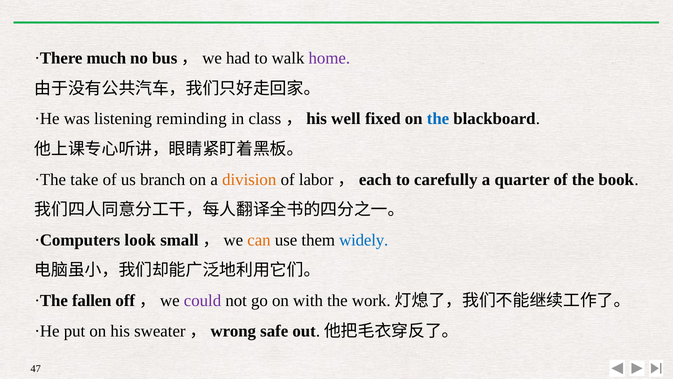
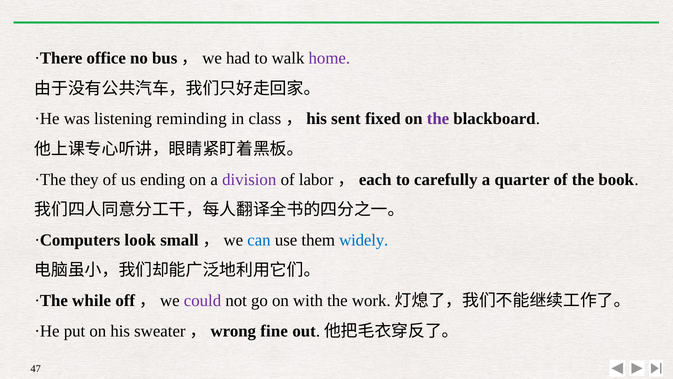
much: much -> office
well: well -> sent
the at (438, 119) colour: blue -> purple
take: take -> they
branch: branch -> ending
division colour: orange -> purple
can colour: orange -> blue
fallen: fallen -> while
safe: safe -> fine
